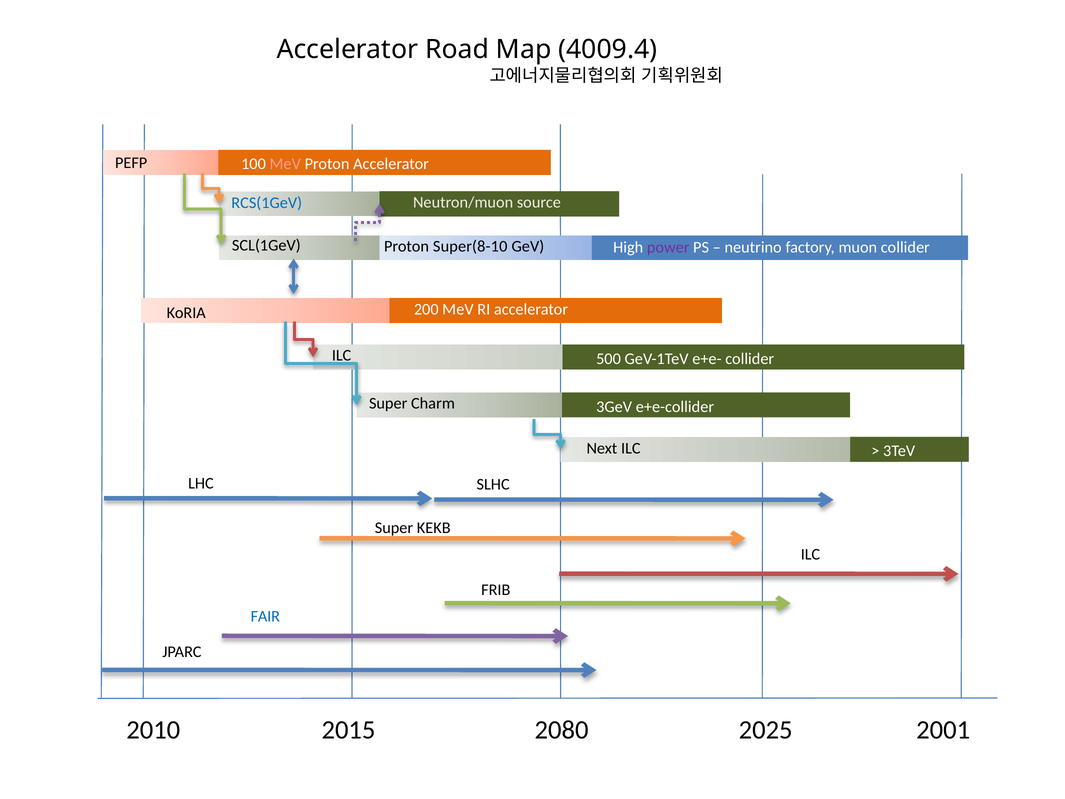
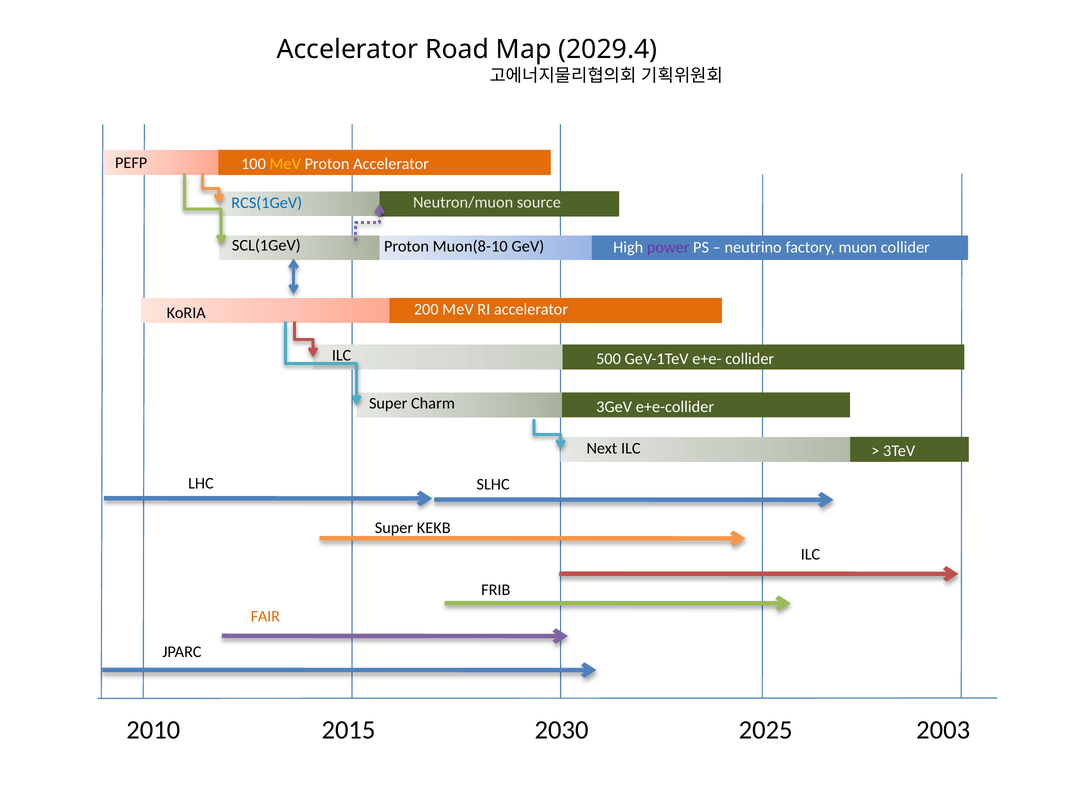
4009.4: 4009.4 -> 2029.4
MeV at (285, 164) colour: pink -> yellow
Super(8-10: Super(8-10 -> Muon(8-10
FAIR colour: blue -> orange
2080: 2080 -> 2030
2001: 2001 -> 2003
